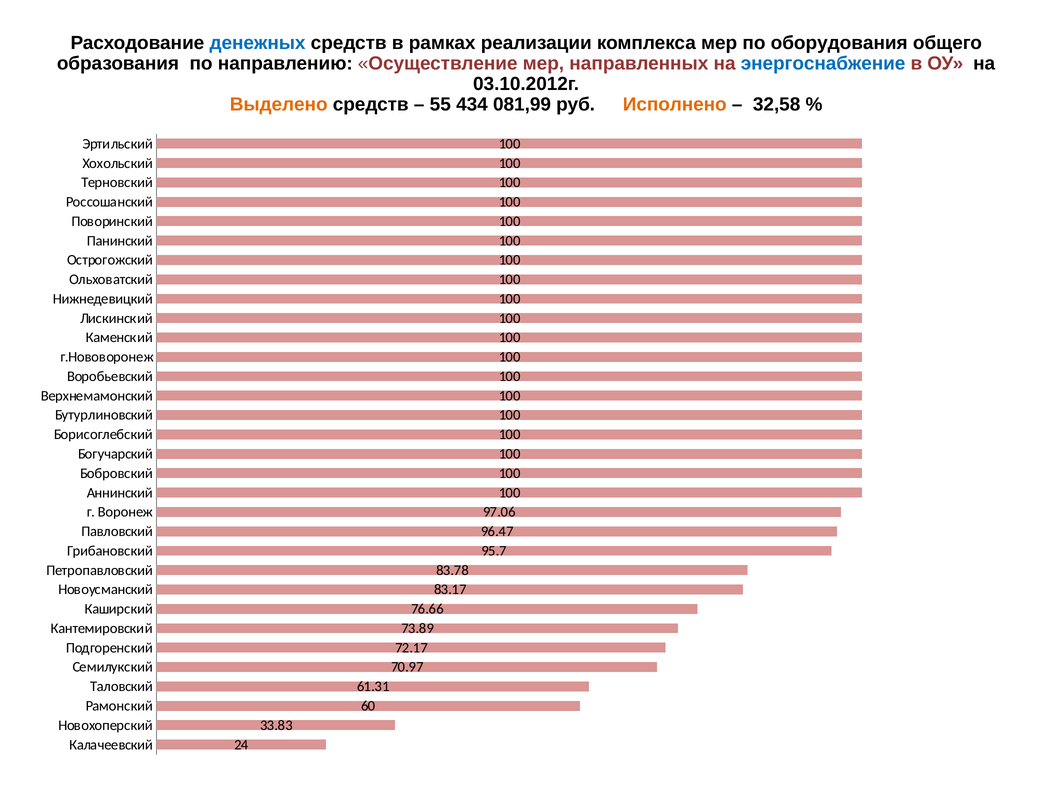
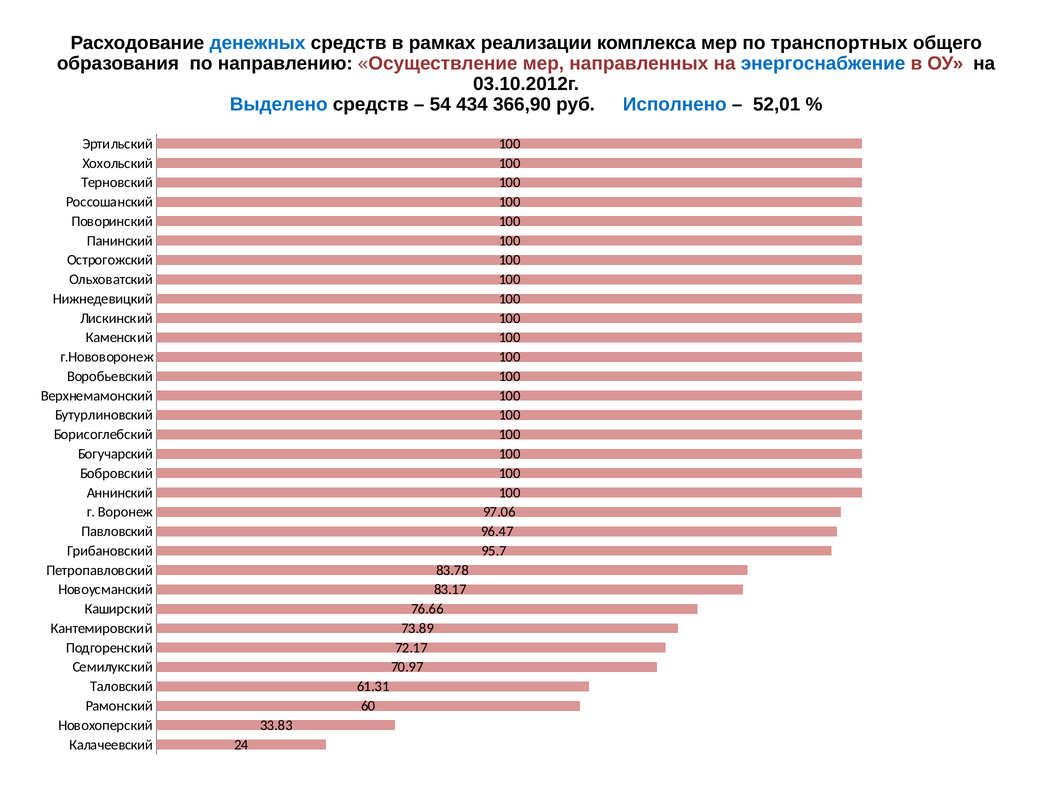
оборудования: оборудования -> транспортных
Выделено colour: orange -> blue
55: 55 -> 54
081,99: 081,99 -> 366,90
Исполнено colour: orange -> blue
32,58: 32,58 -> 52,01
